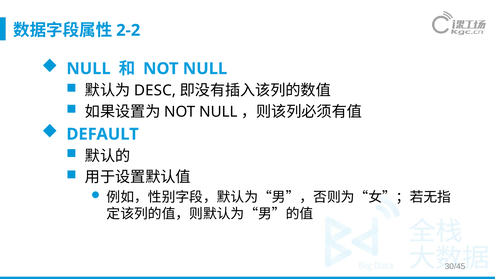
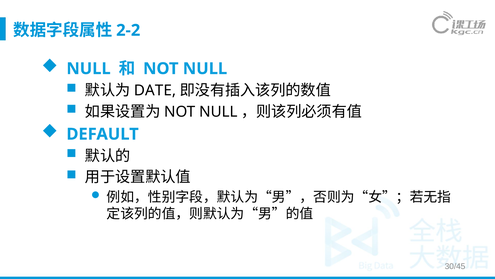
DESC: DESC -> DATE
